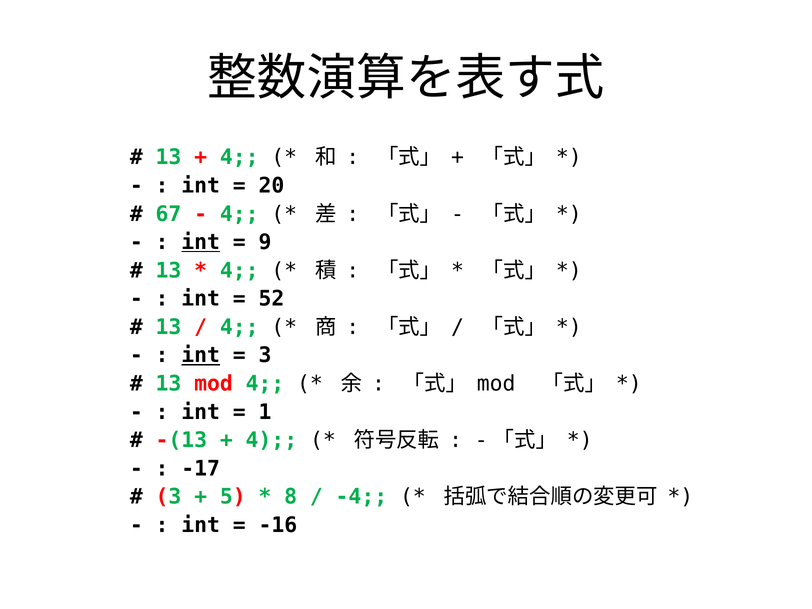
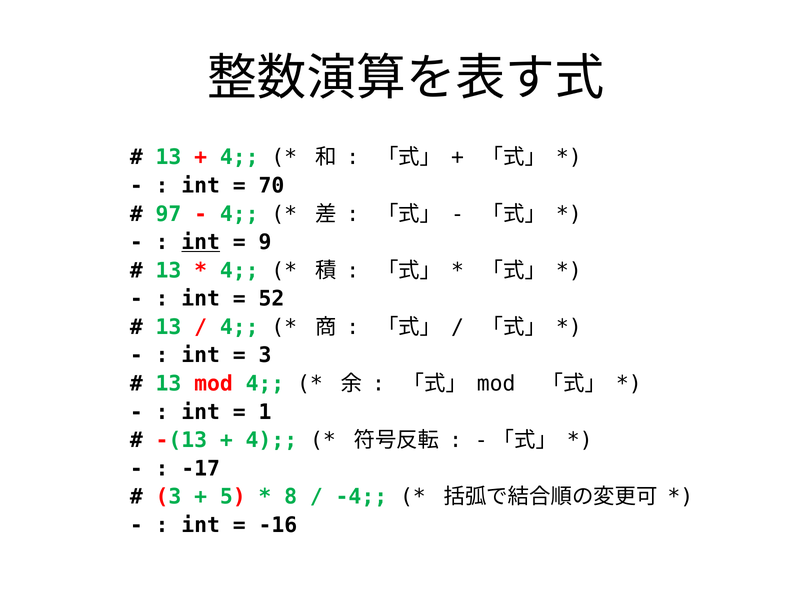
20: 20 -> 70
67: 67 -> 97
int at (201, 355) underline: present -> none
